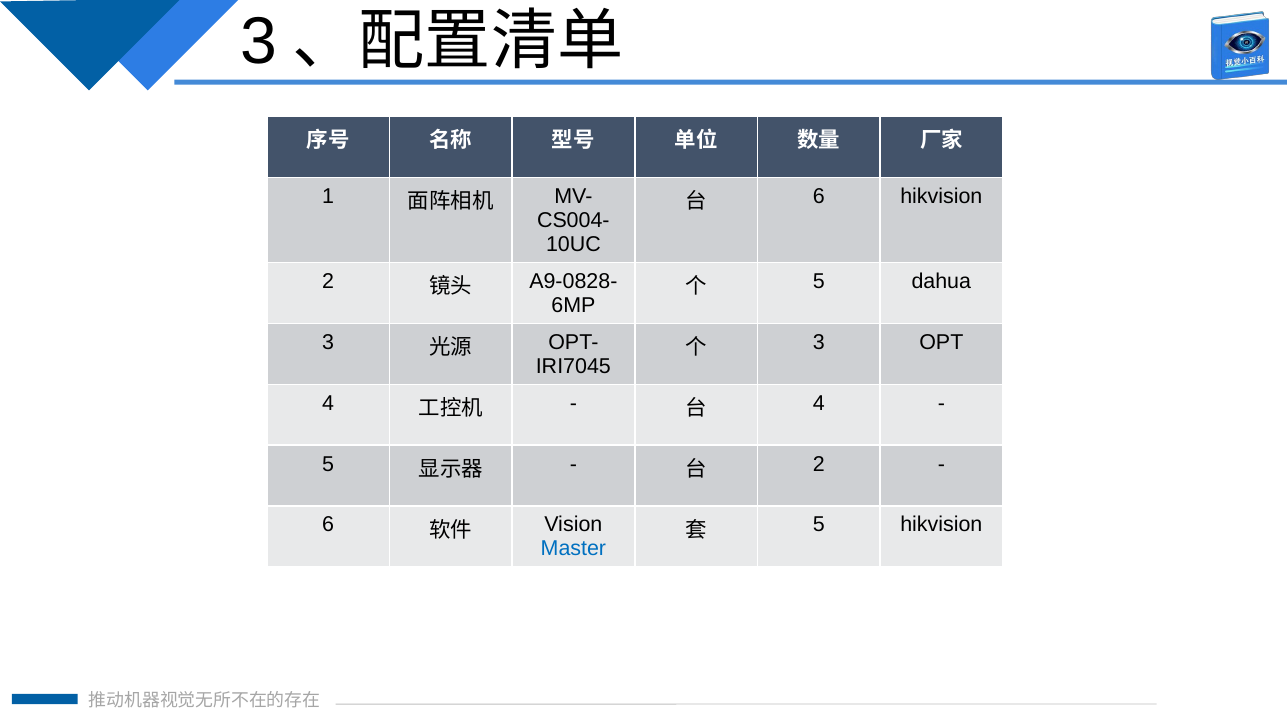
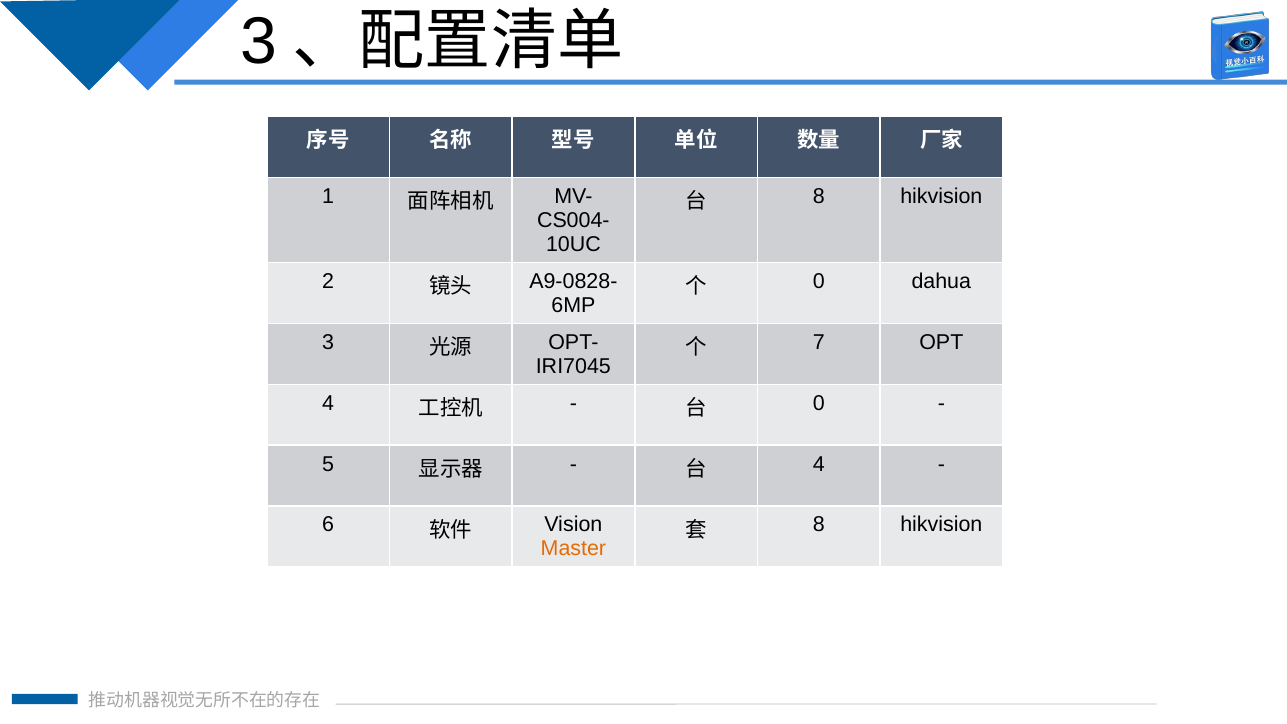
6 at (819, 196): 6 -> 8
5 at (819, 281): 5 -> 0
3 at (819, 342): 3 -> 7
4 at (819, 403): 4 -> 0
2 at (819, 464): 2 -> 4
5 at (819, 525): 5 -> 8
Master colour: blue -> orange
